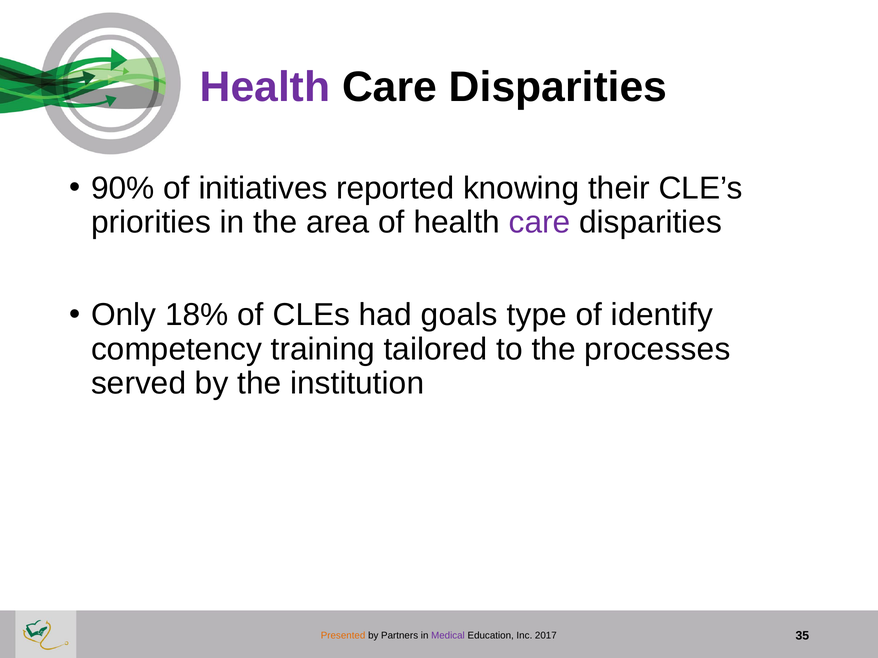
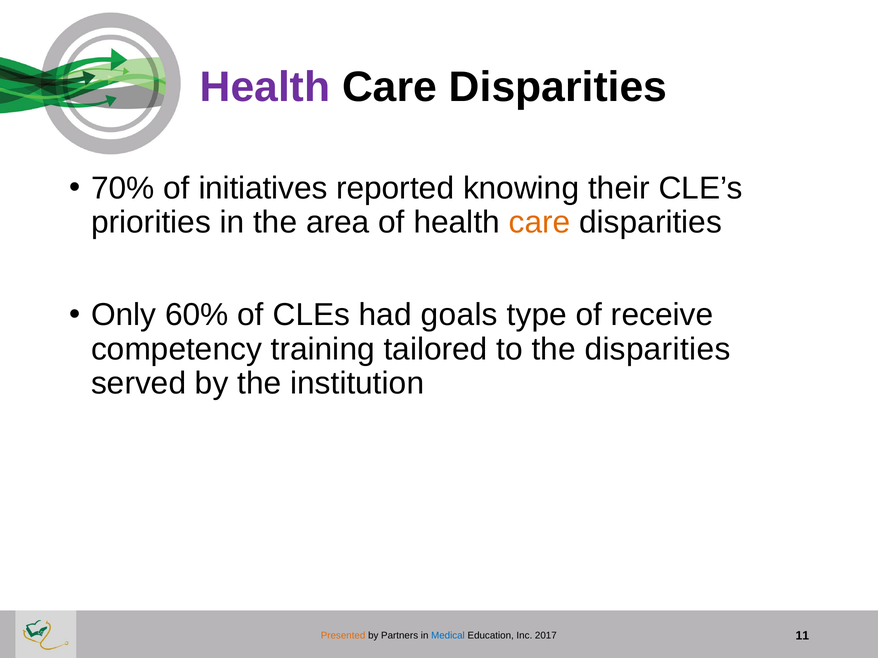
90%: 90% -> 70%
care at (540, 222) colour: purple -> orange
18%: 18% -> 60%
identify: identify -> receive
the processes: processes -> disparities
Medical colour: purple -> blue
35: 35 -> 11
